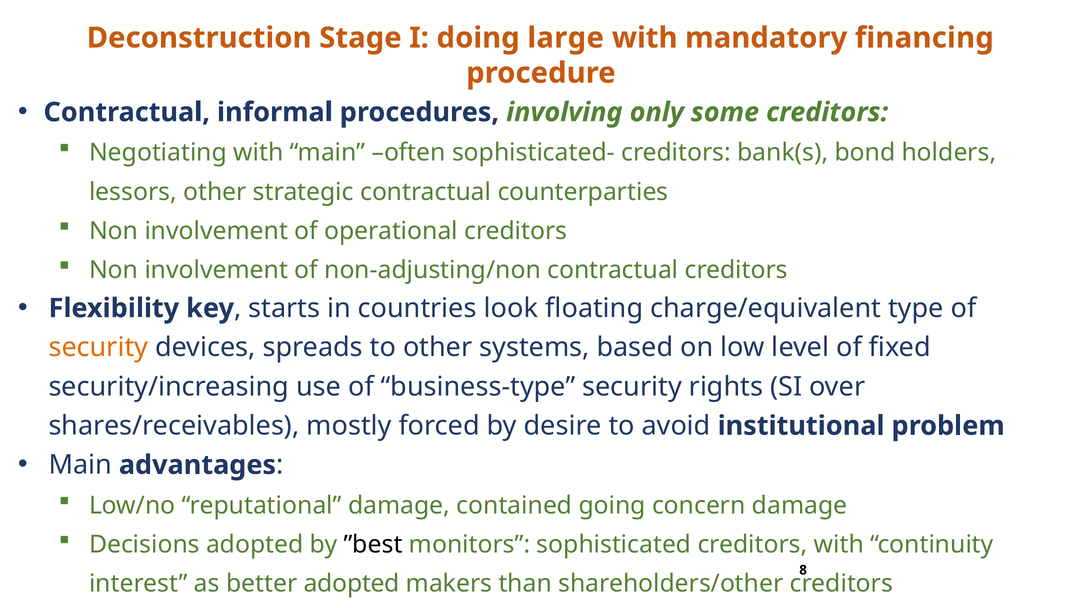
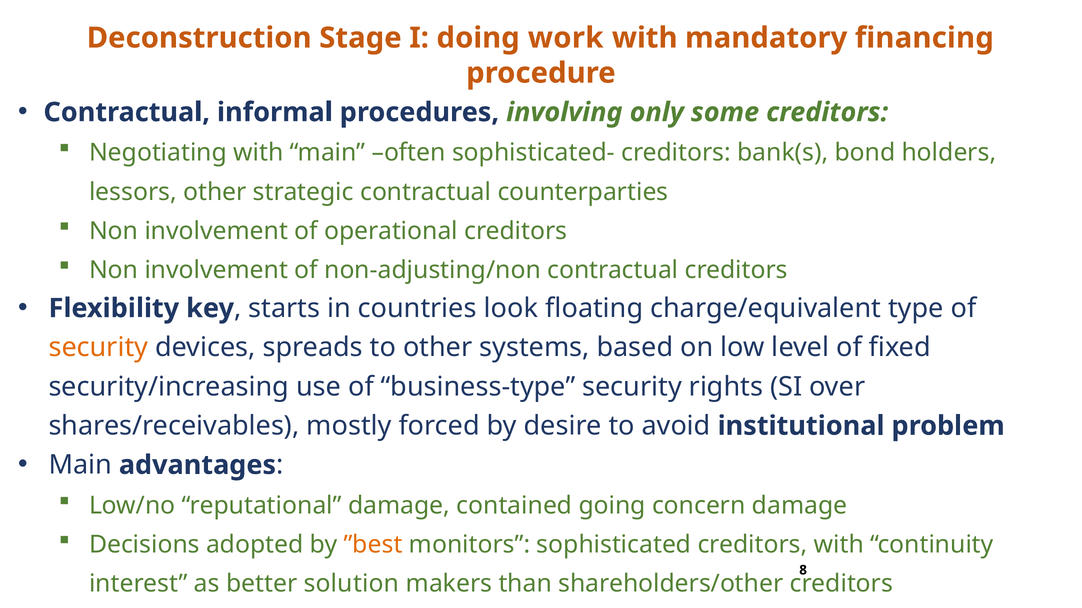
large: large -> work
”best colour: black -> orange
better adopted: adopted -> solution
